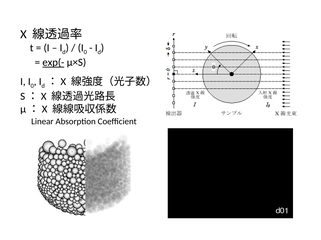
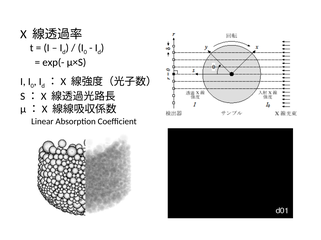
exp(- underline: present -> none
